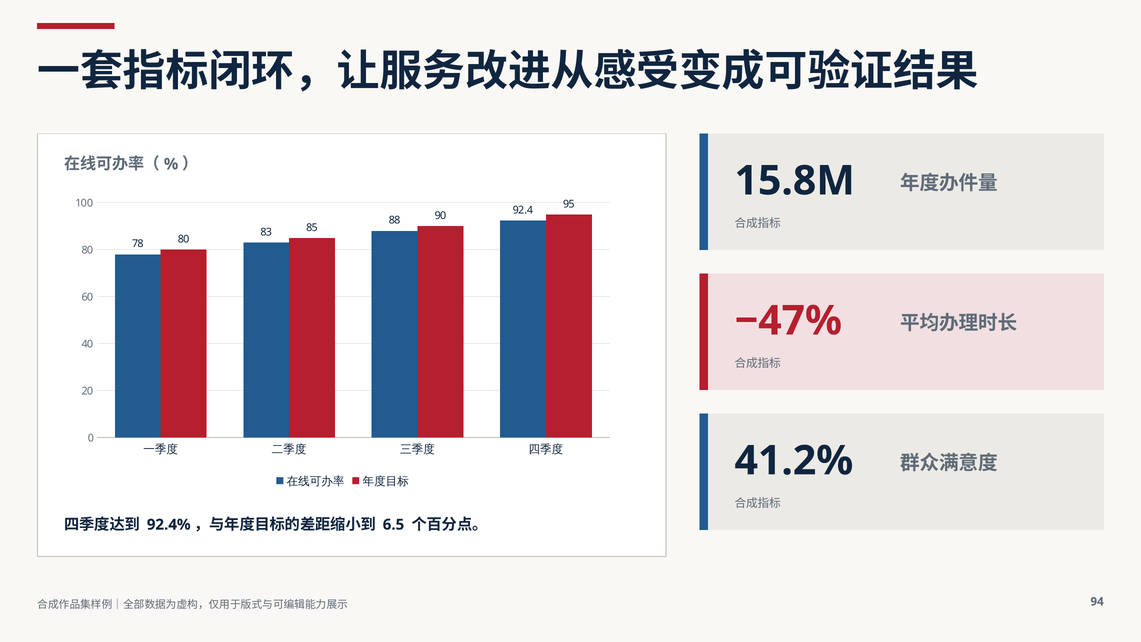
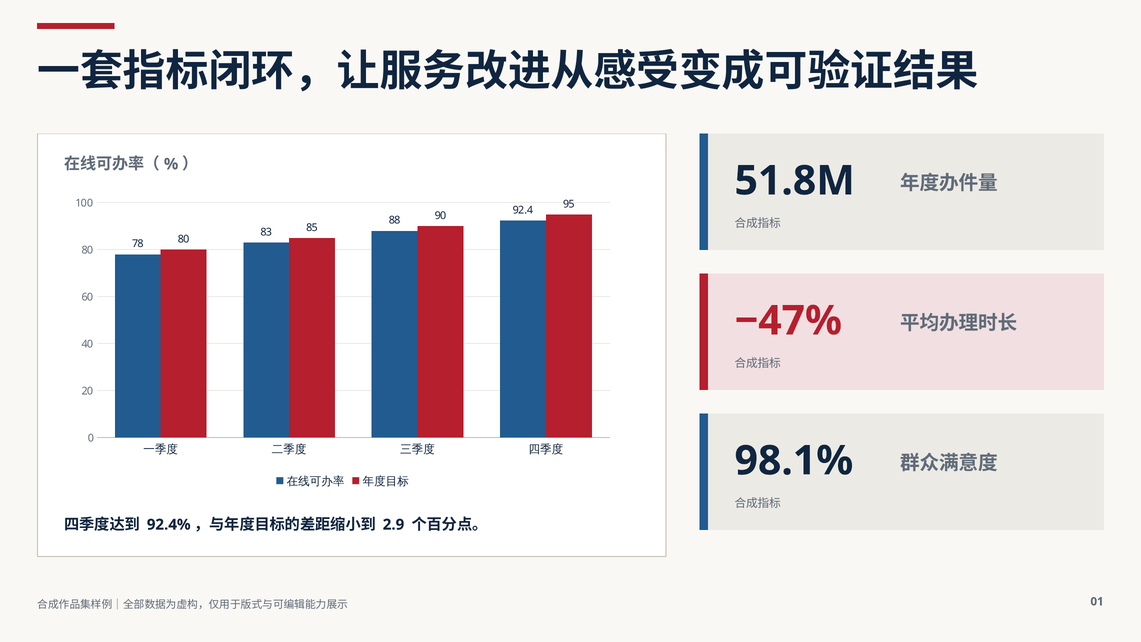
15.8M: 15.8M -> 51.8M
41.2%: 41.2% -> 98.1%
6.5: 6.5 -> 2.9
94: 94 -> 01
